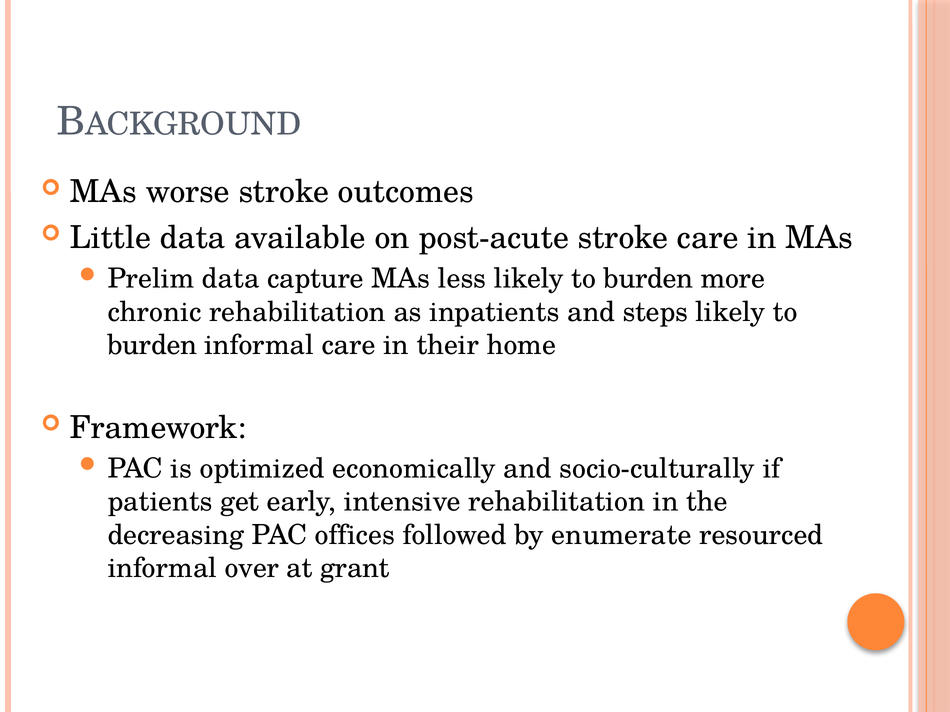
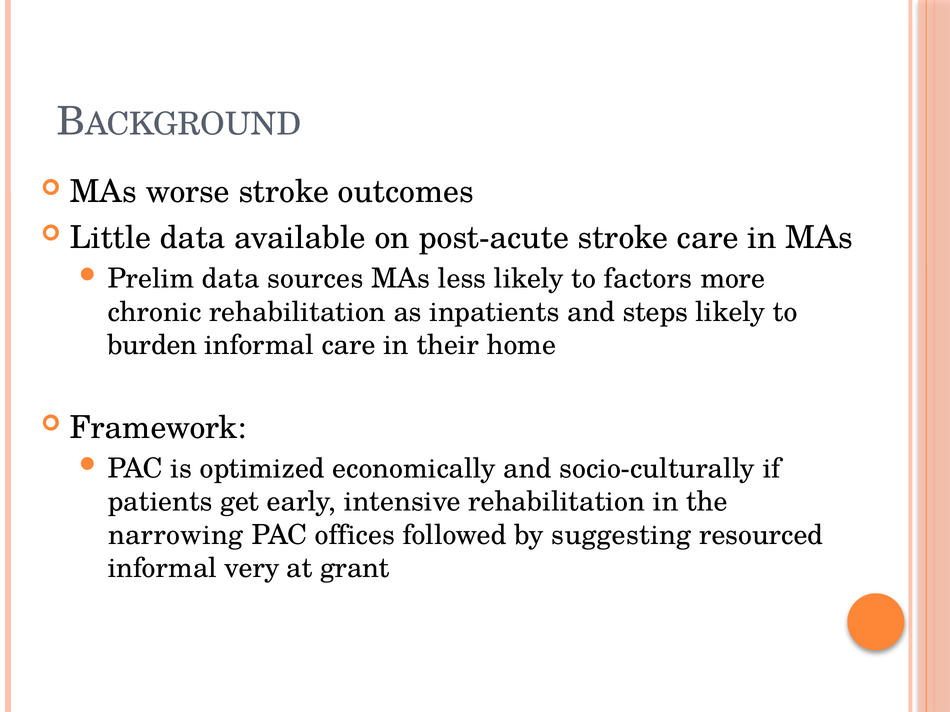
capture: capture -> sources
less likely to burden: burden -> factors
decreasing: decreasing -> narrowing
enumerate: enumerate -> suggesting
over: over -> very
